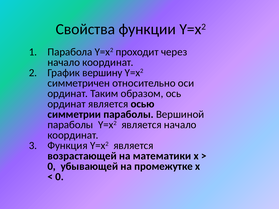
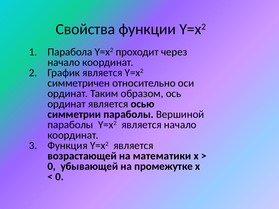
График вершину: вершину -> является
